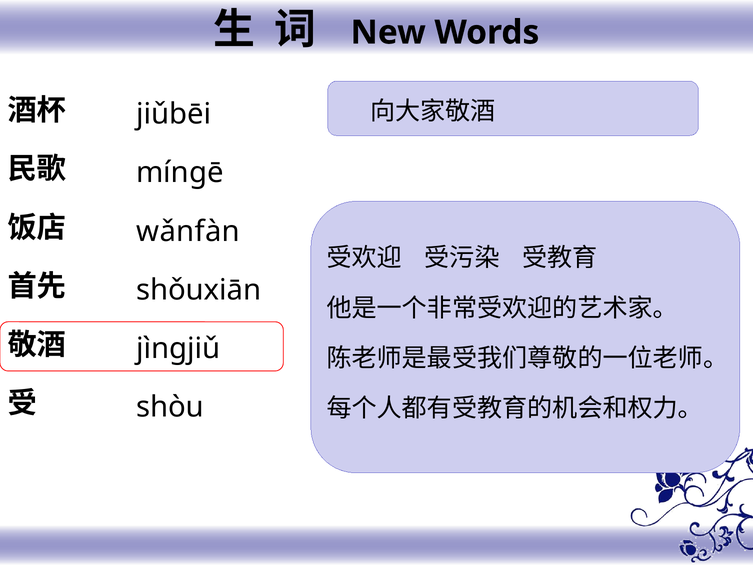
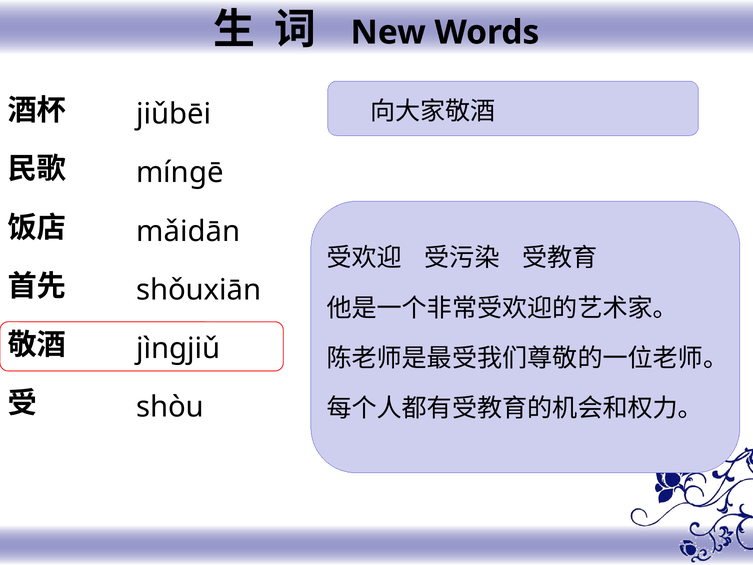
wǎnfàn: wǎnfàn -> mǎidān
